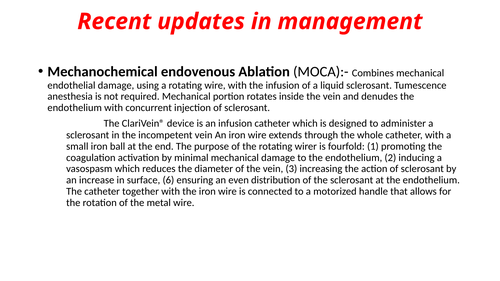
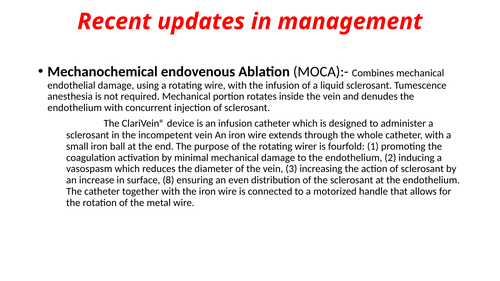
6: 6 -> 8
